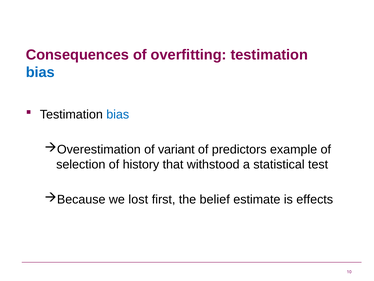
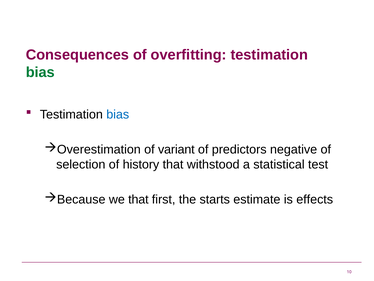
bias at (40, 72) colour: blue -> green
example: example -> negative
we lost: lost -> that
belief: belief -> starts
